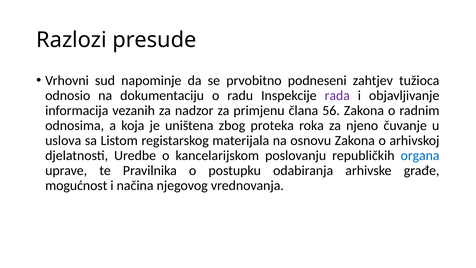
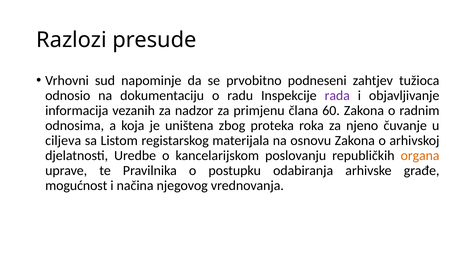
56: 56 -> 60
uslova: uslova -> ciljeva
organa colour: blue -> orange
